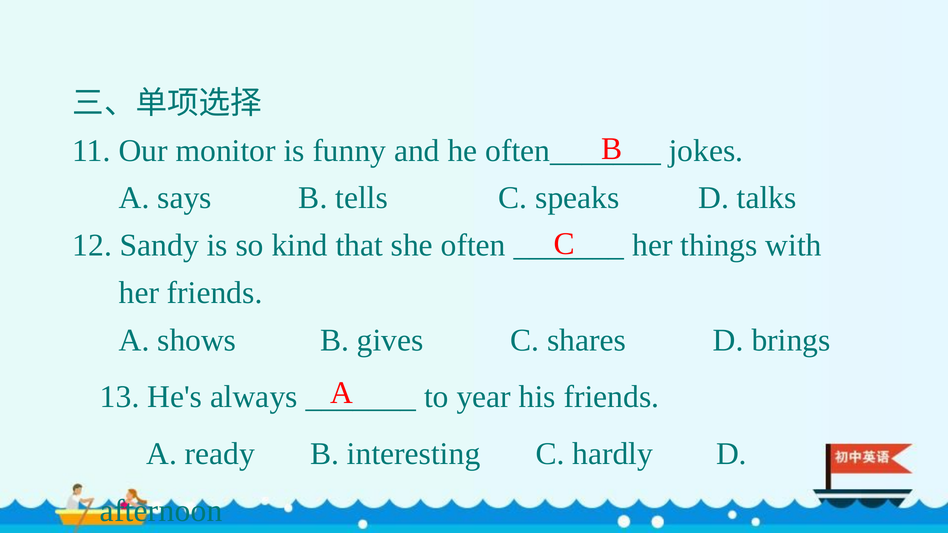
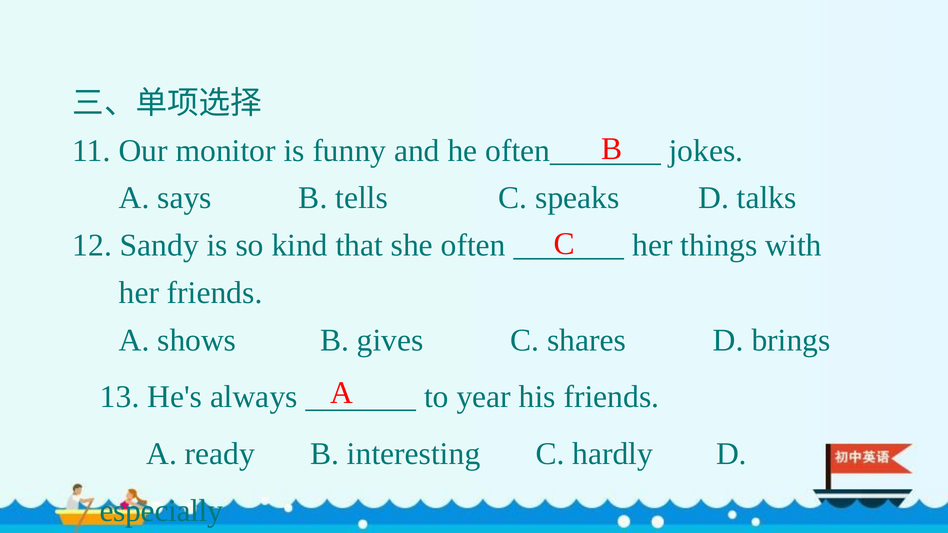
afternoon: afternoon -> especially
